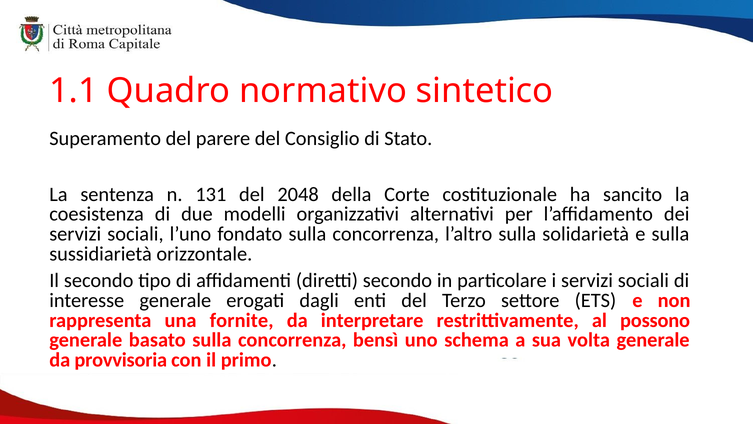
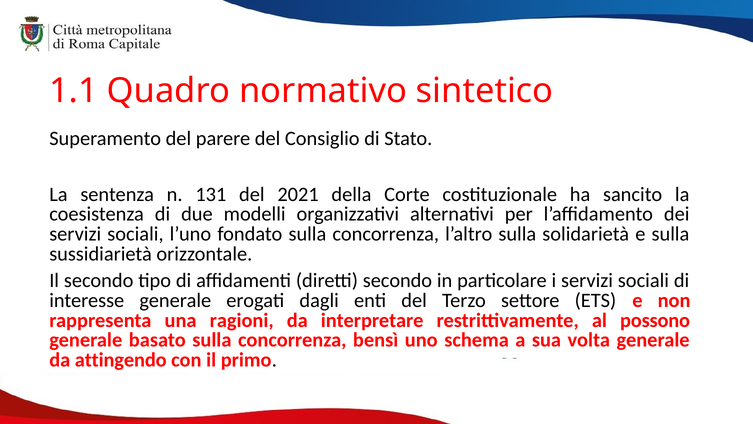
2048: 2048 -> 2021
fornite: fornite -> ragioni
provvisoria: provvisoria -> attingendo
